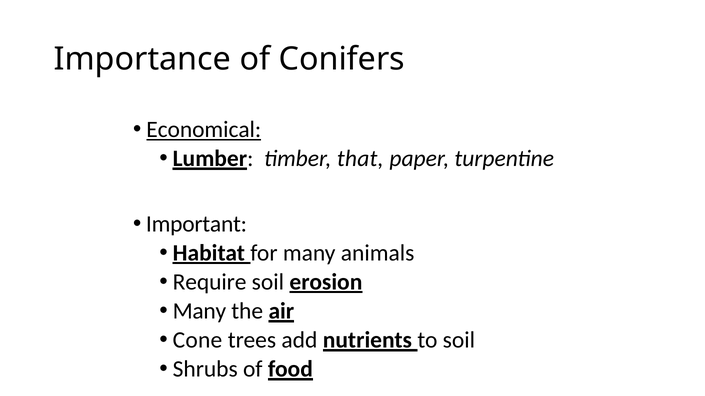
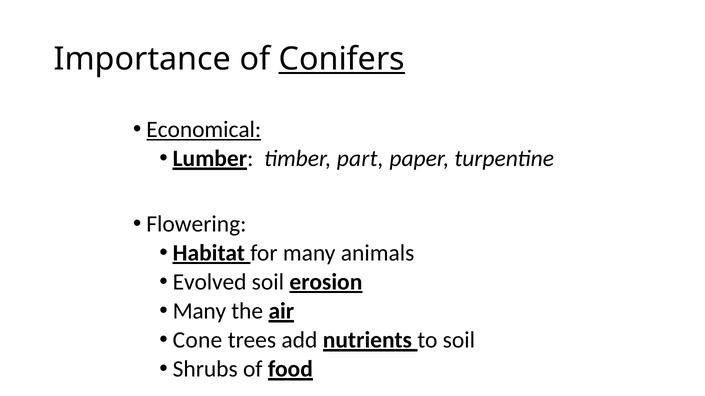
Conifers underline: none -> present
that: that -> part
Important: Important -> Flowering
Require: Require -> Evolved
